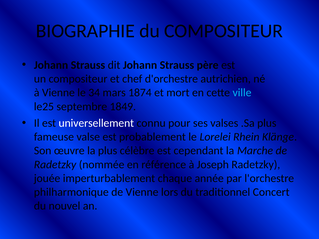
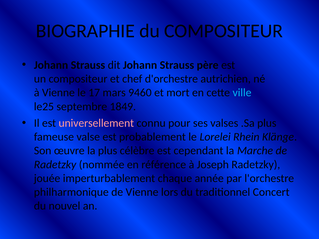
34: 34 -> 17
1874: 1874 -> 9460
universellement colour: white -> pink
